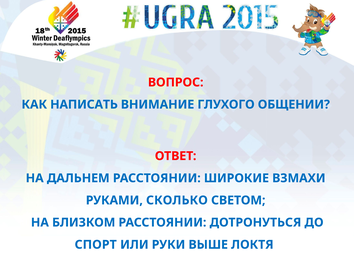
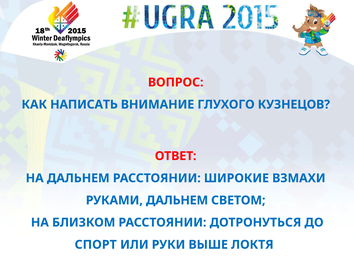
ОБЩЕНИИ: ОБЩЕНИИ -> КУЗНЕЦОВ
РУКАМИ СКОЛЬКО: СКОЛЬКО -> ДАЛЬНЕМ
